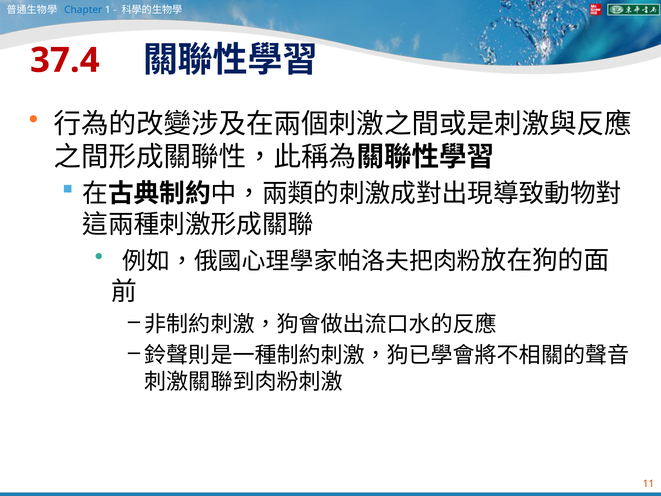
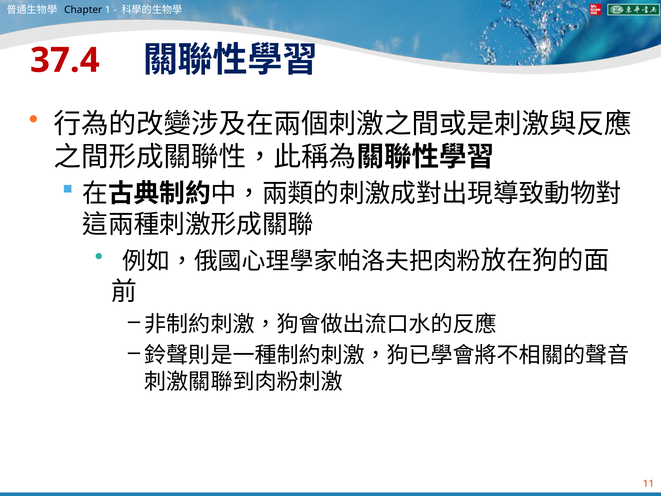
Chapter colour: blue -> black
